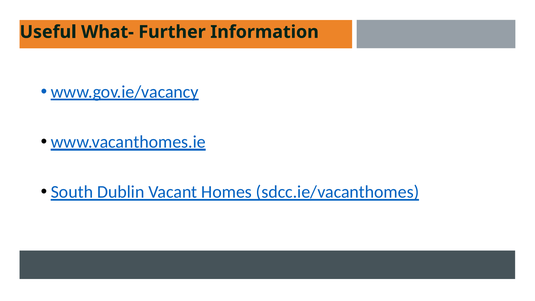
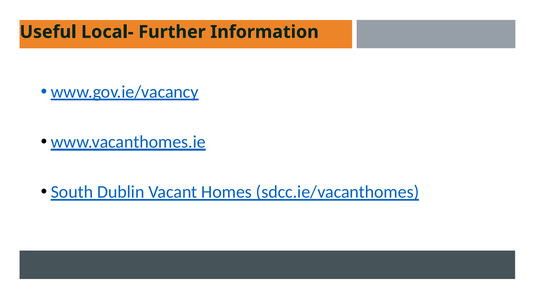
What-: What- -> Local-
